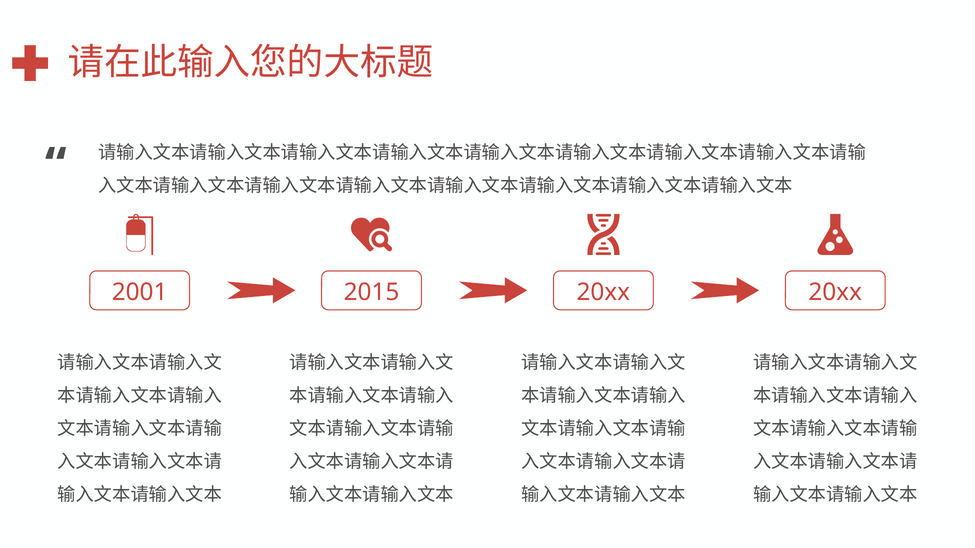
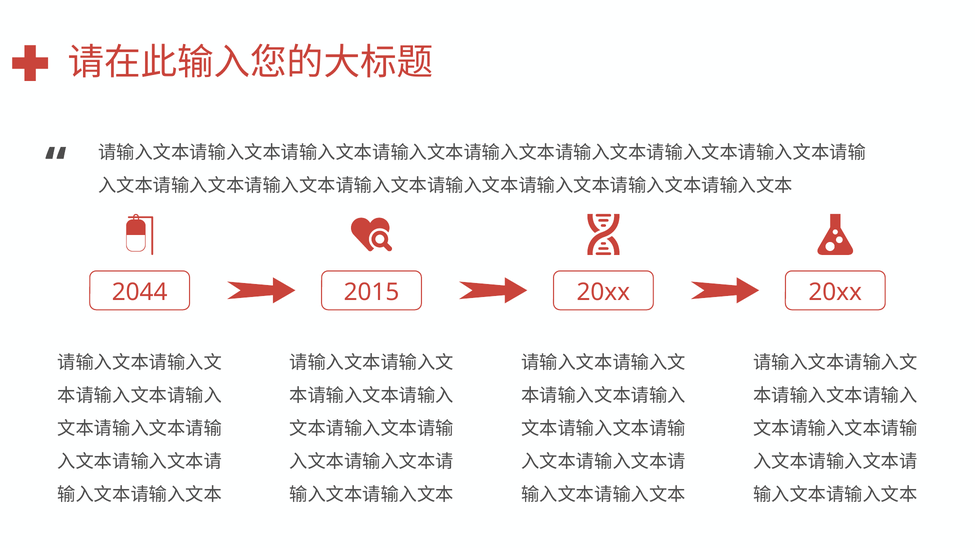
2001: 2001 -> 2044
